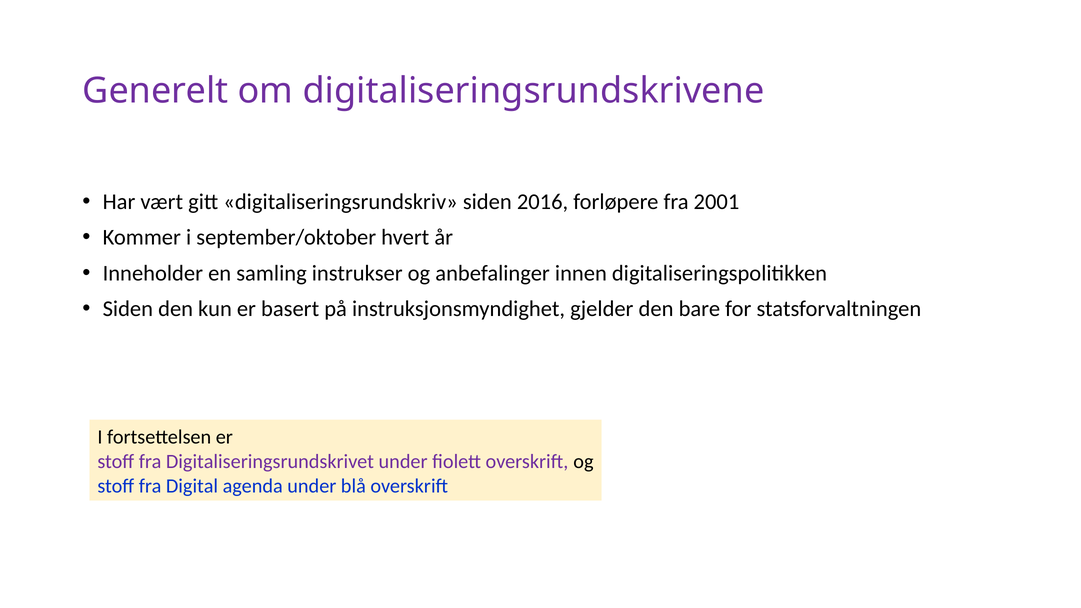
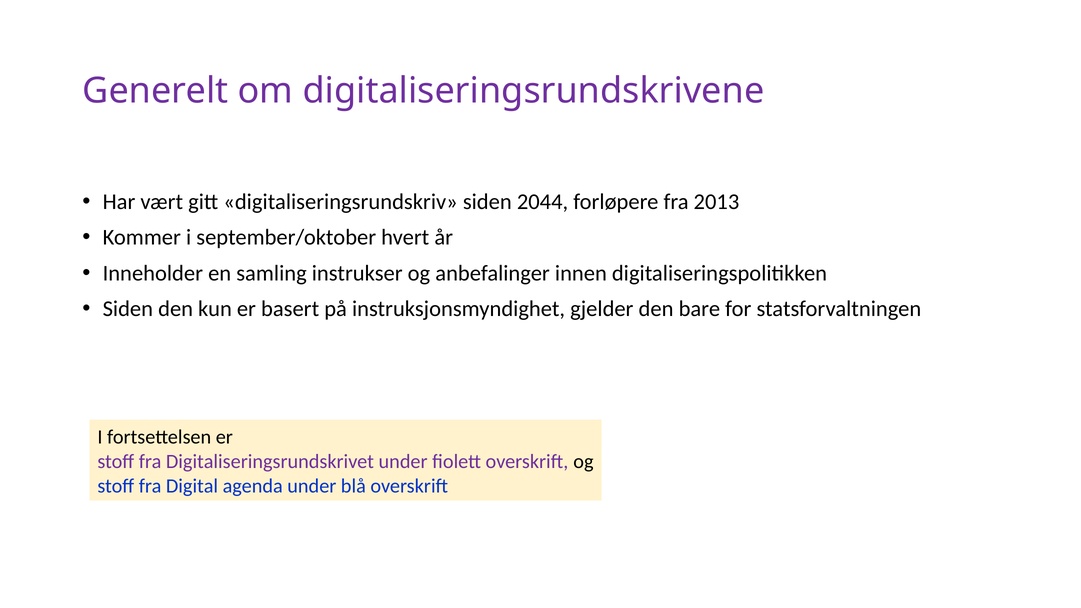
2016: 2016 -> 2044
2001: 2001 -> 2013
